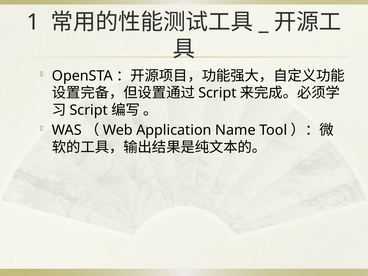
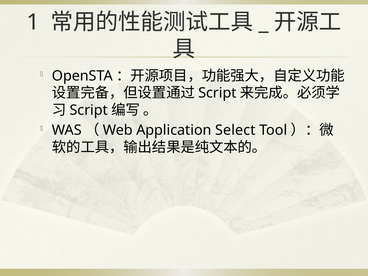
Name: Name -> Select
